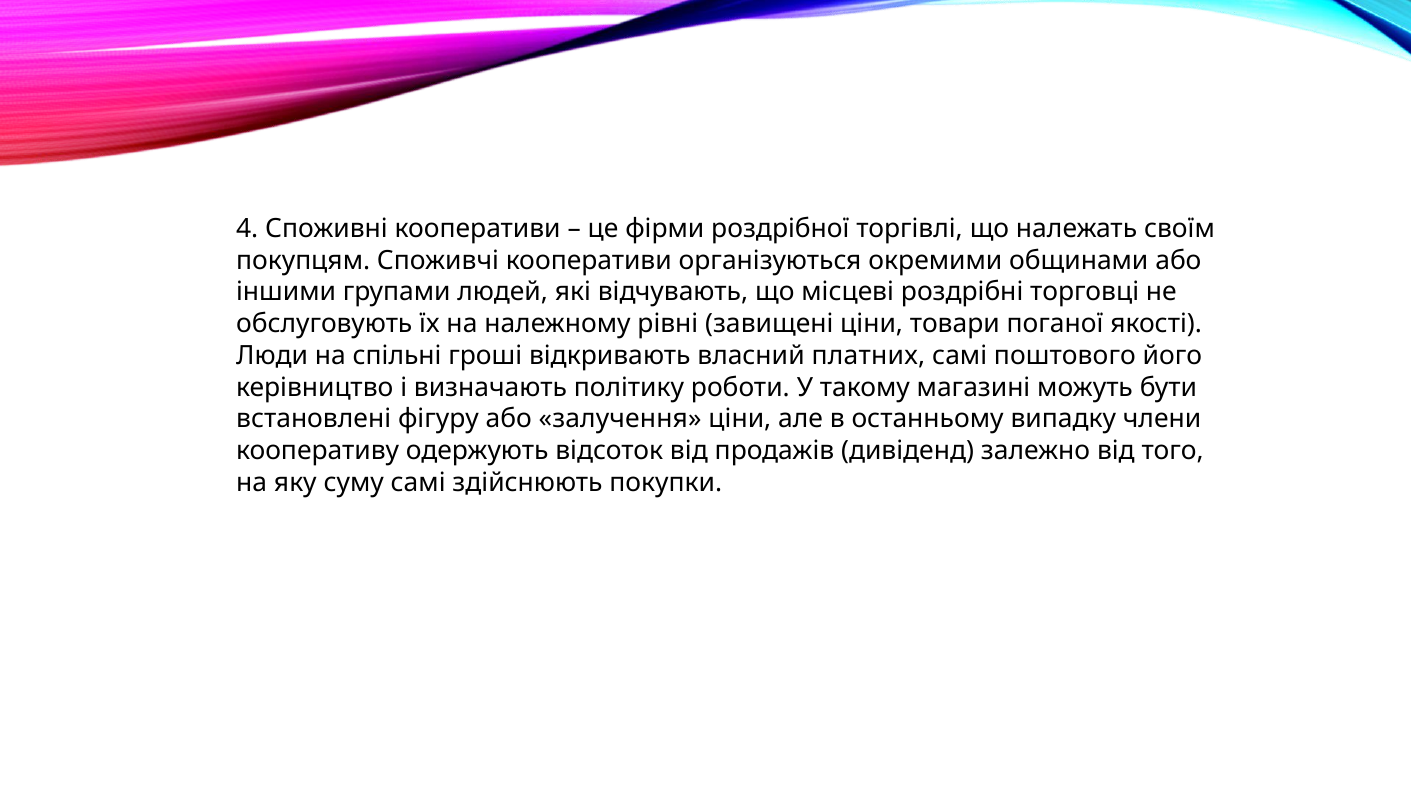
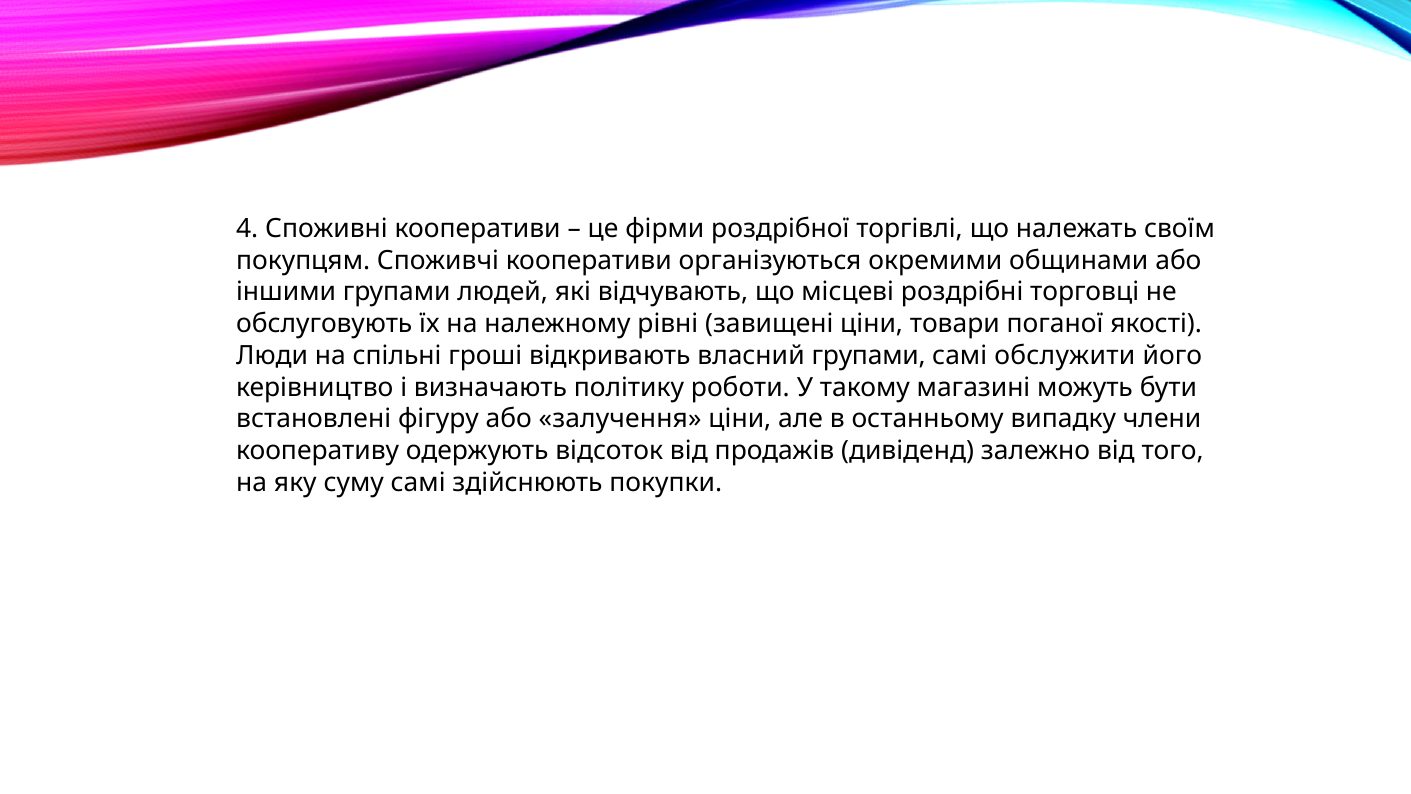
власний платних: платних -> групами
поштового: поштового -> обслужити
